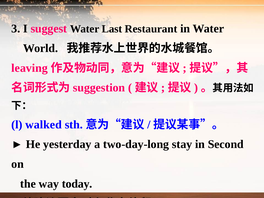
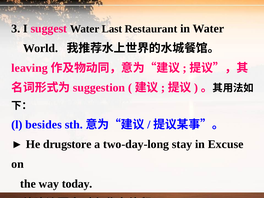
walked: walked -> besides
yesterday: yesterday -> drugstore
Second: Second -> Excuse
